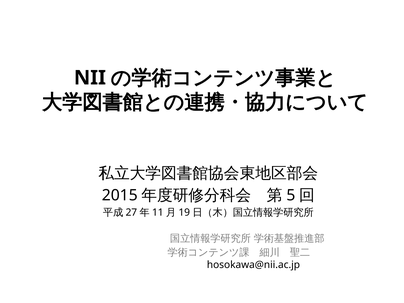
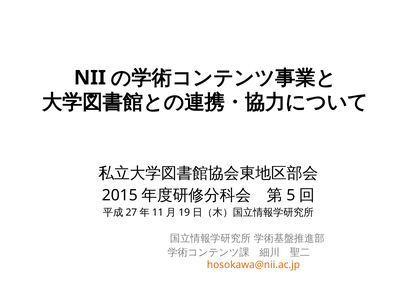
hosokawa@nii.ac.jp colour: black -> orange
